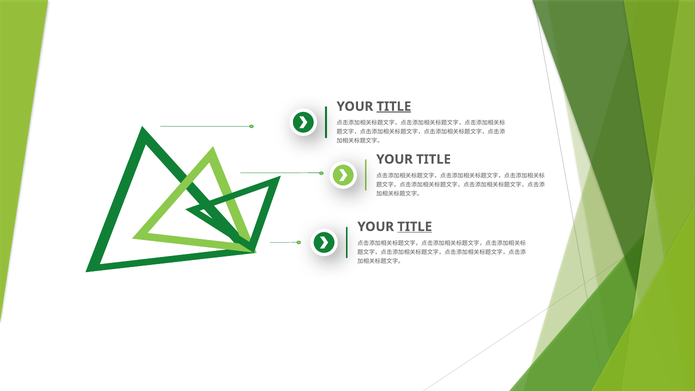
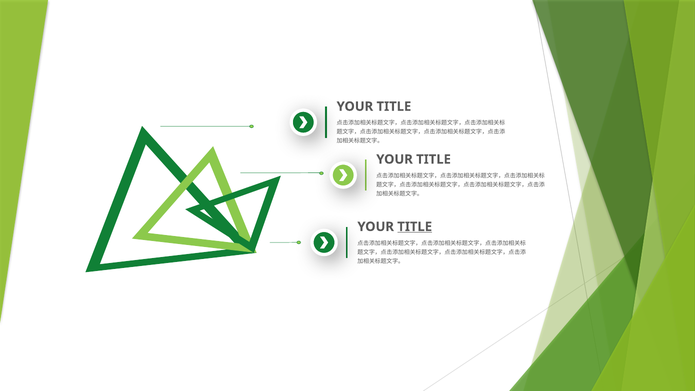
TITLE at (394, 106) underline: present -> none
